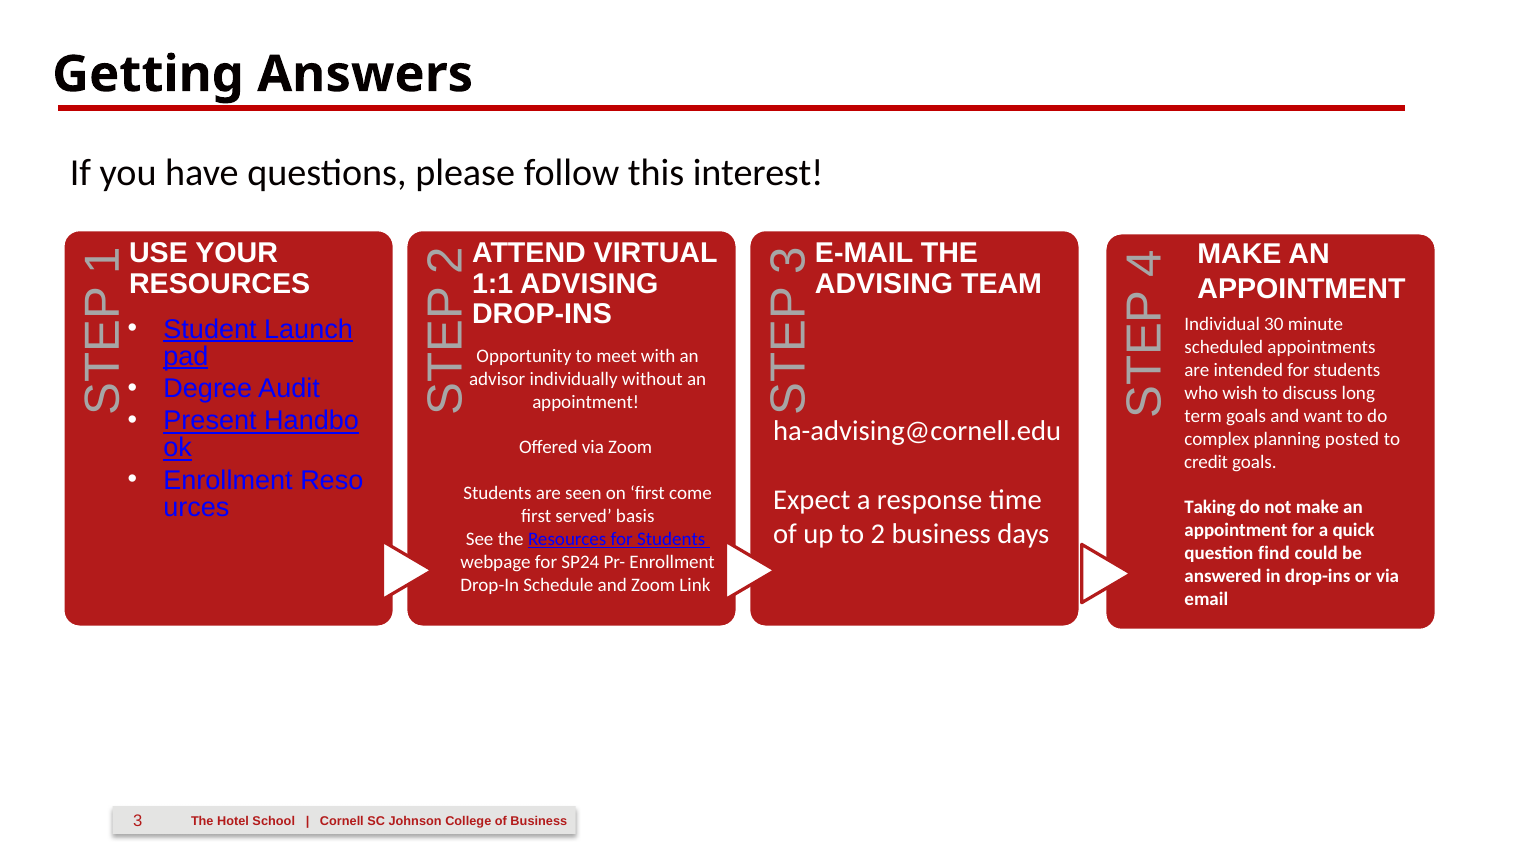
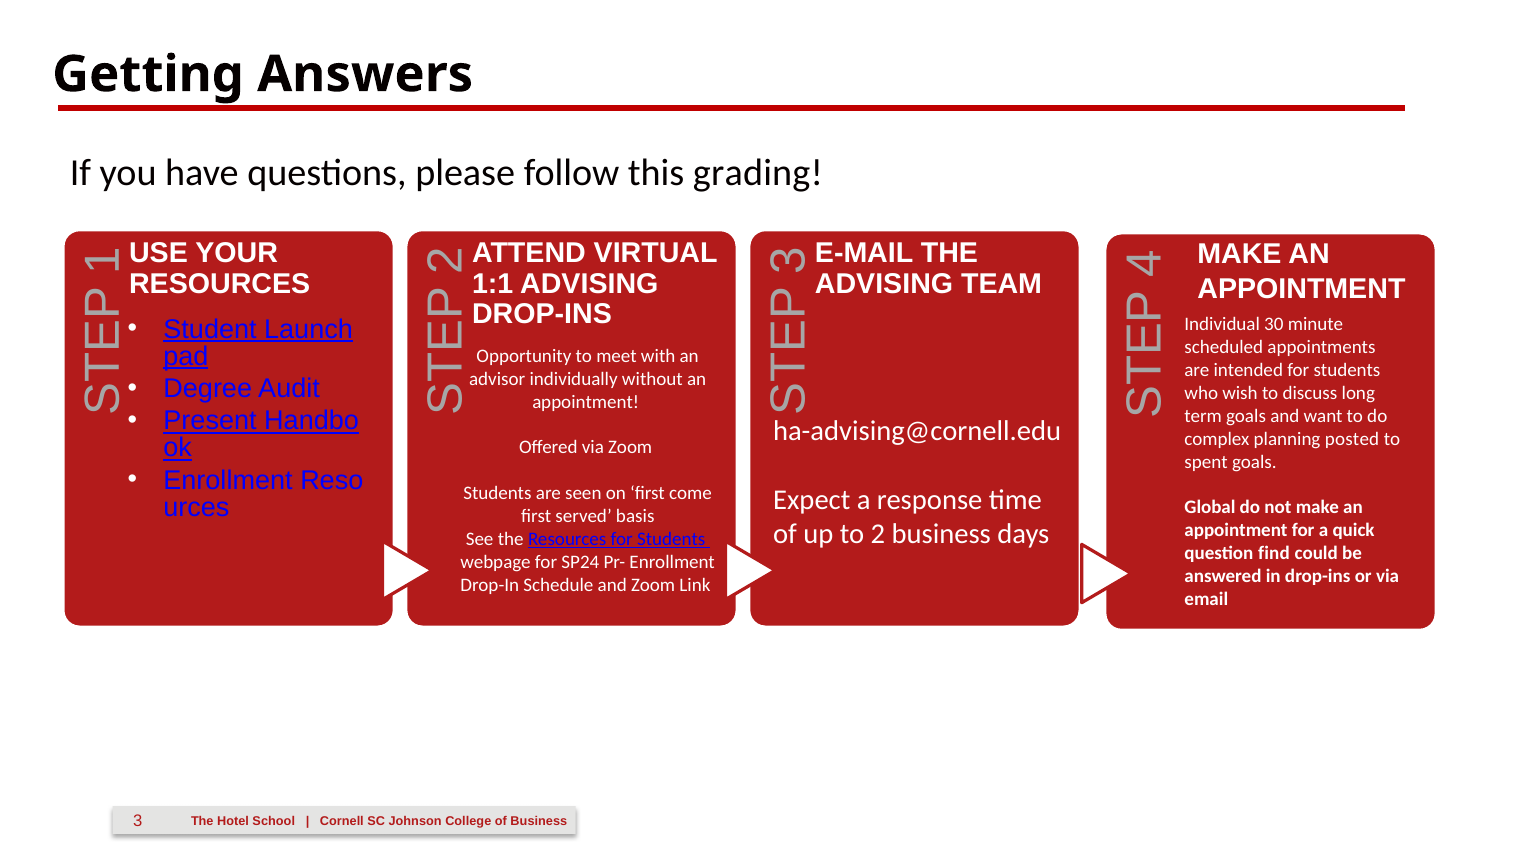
interest: interest -> grading
credit: credit -> spent
Taking: Taking -> Global
